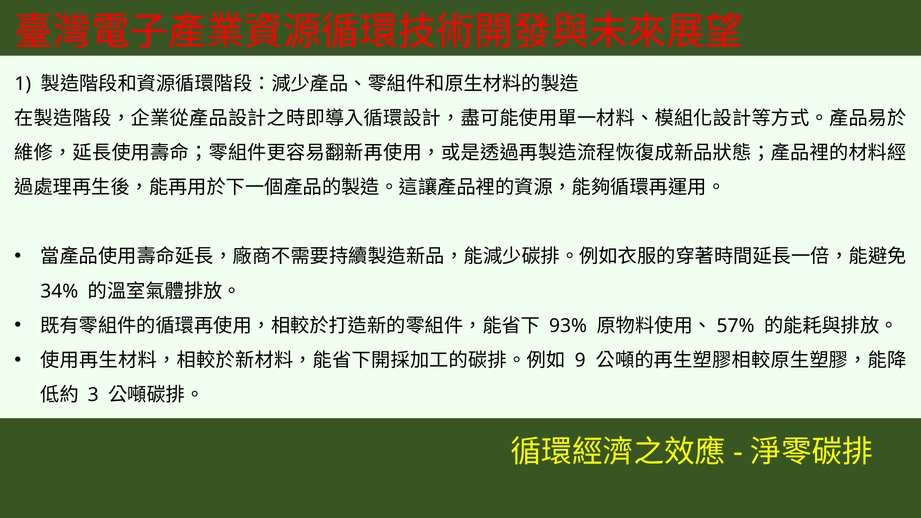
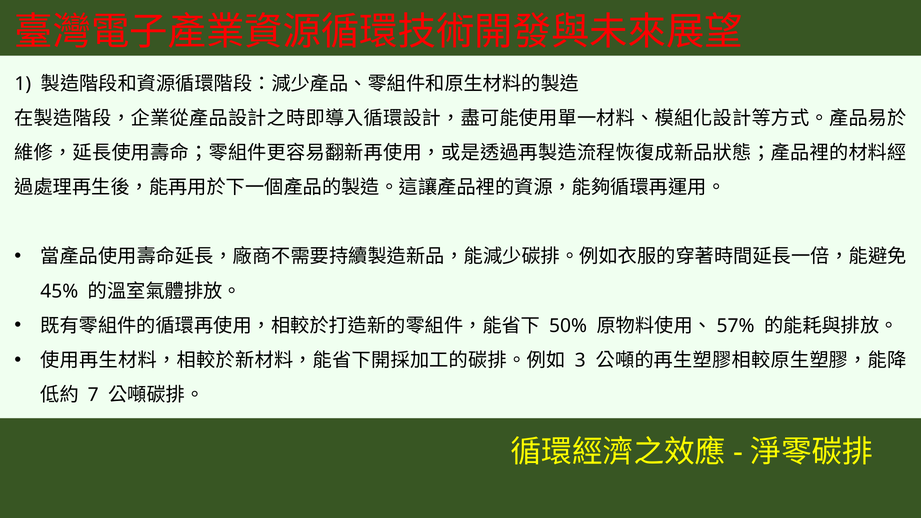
34%: 34% -> 45%
93%: 93% -> 50%
9: 9 -> 3
3: 3 -> 7
